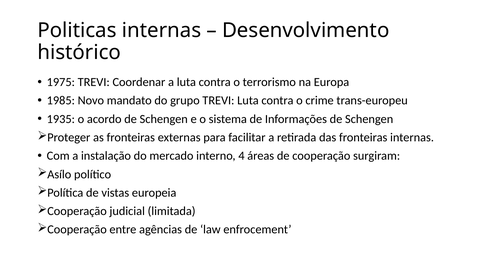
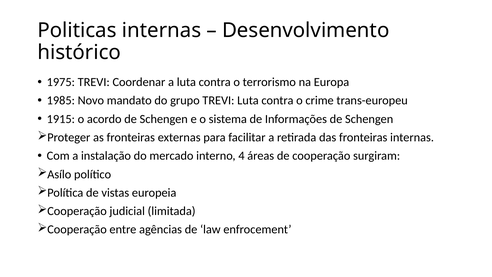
1935: 1935 -> 1915
